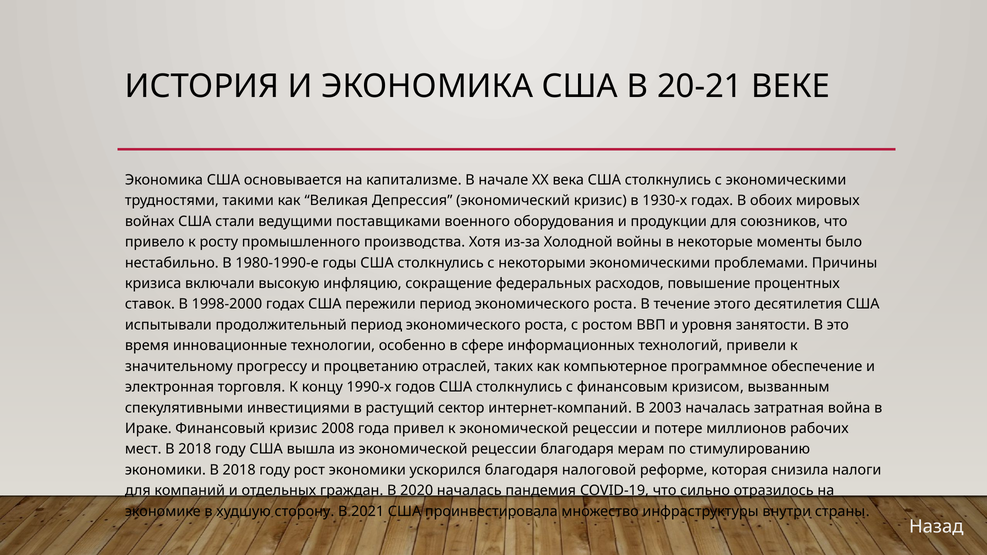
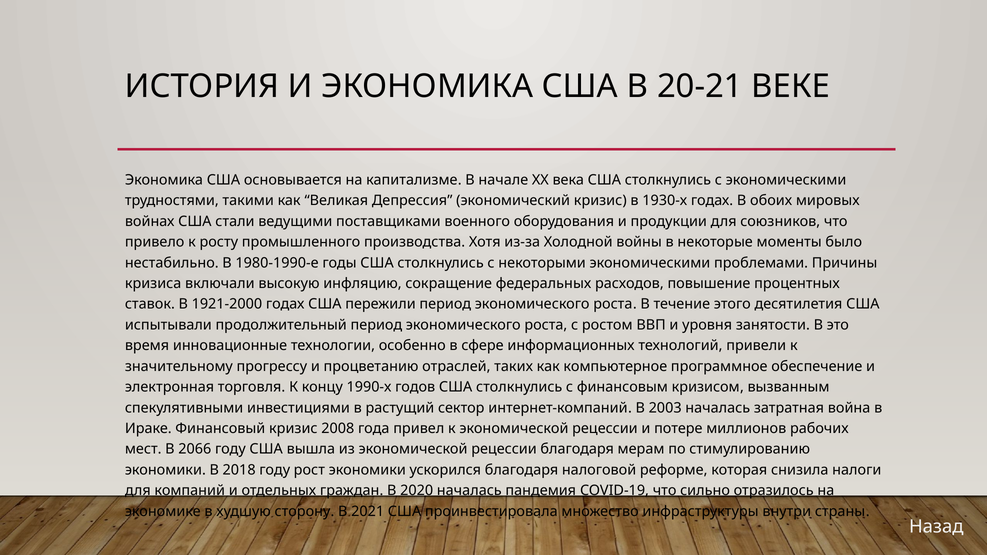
1998-2000: 1998-2000 -> 1921-2000
мест В 2018: 2018 -> 2066
